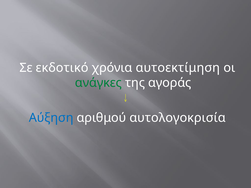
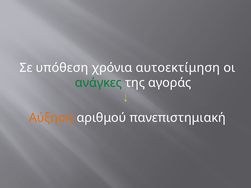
εκδοτικό: εκδοτικό -> υπόθεση
Αύξηση colour: blue -> orange
αυτολογοκρισία: αυτολογοκρισία -> πανεπιστημιακή
